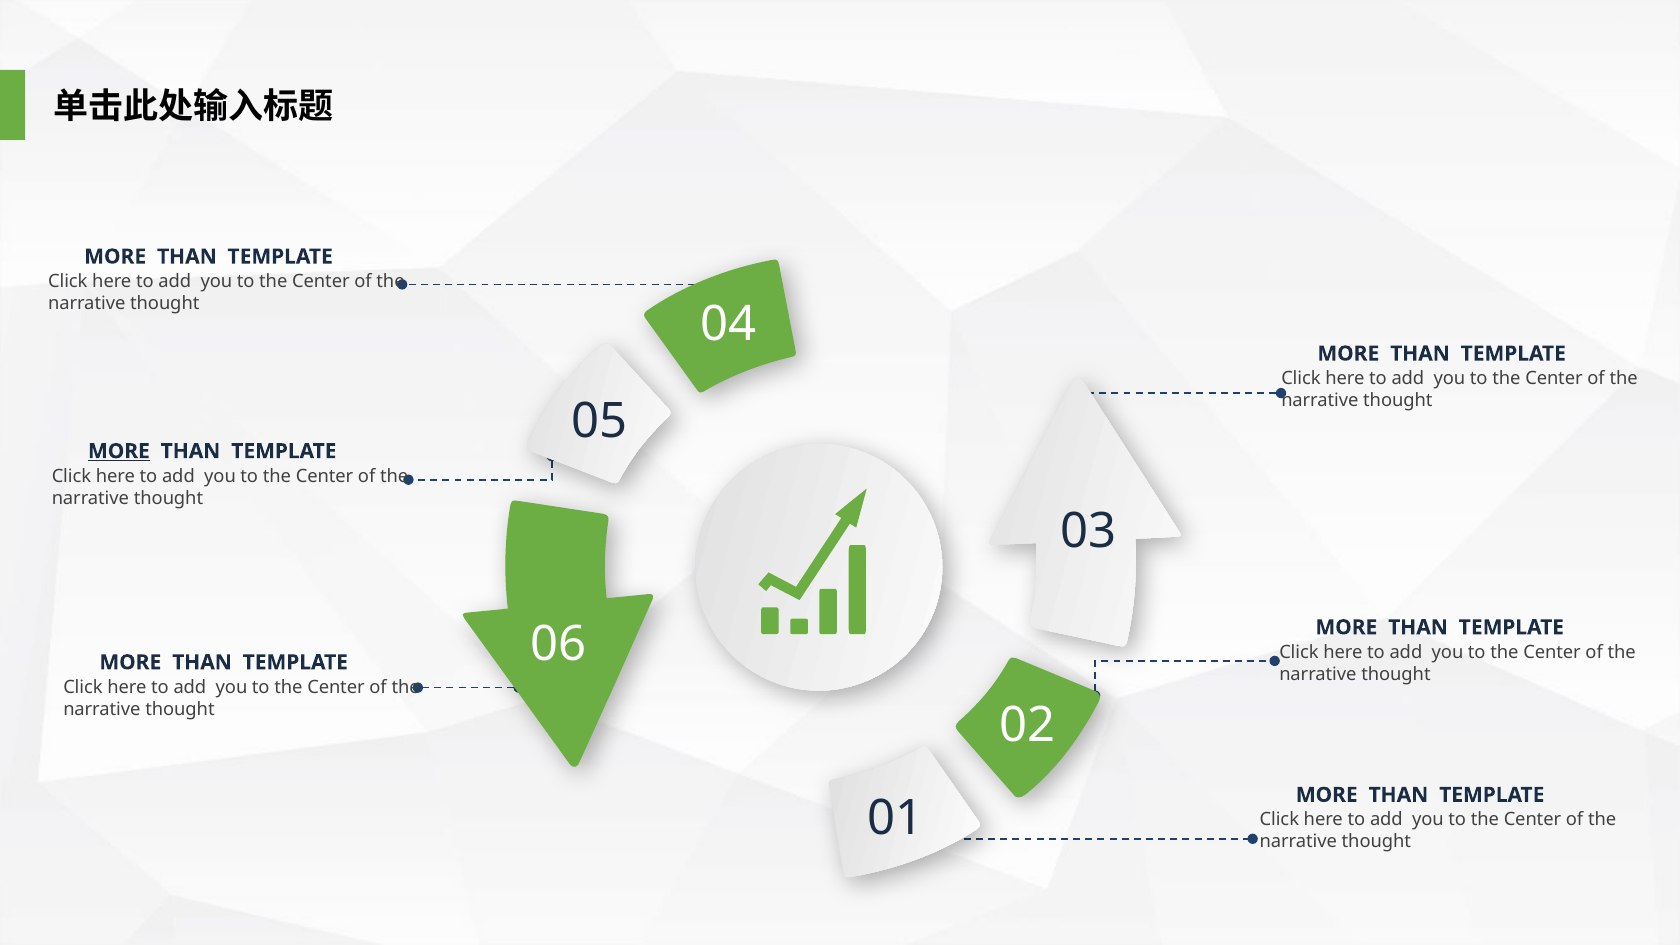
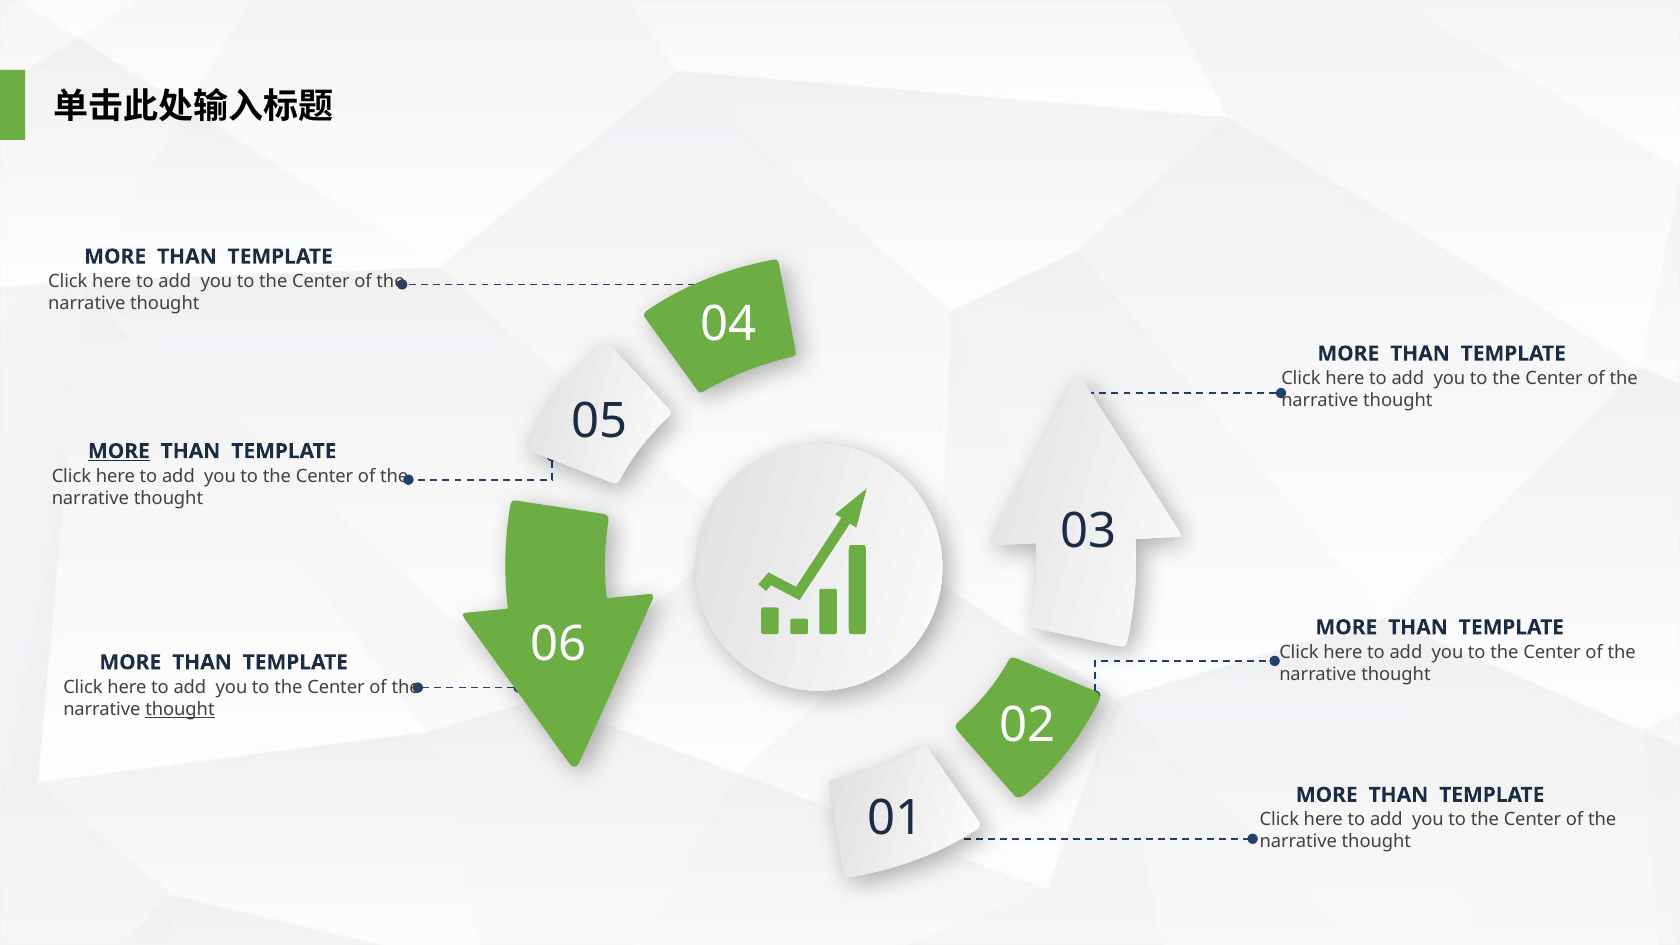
thought at (180, 709) underline: none -> present
